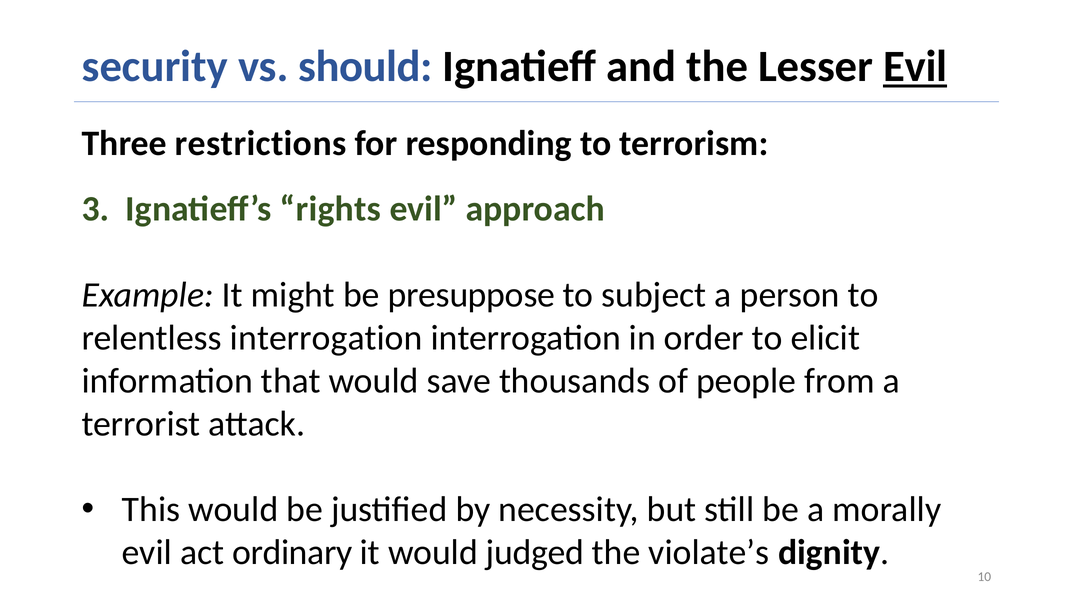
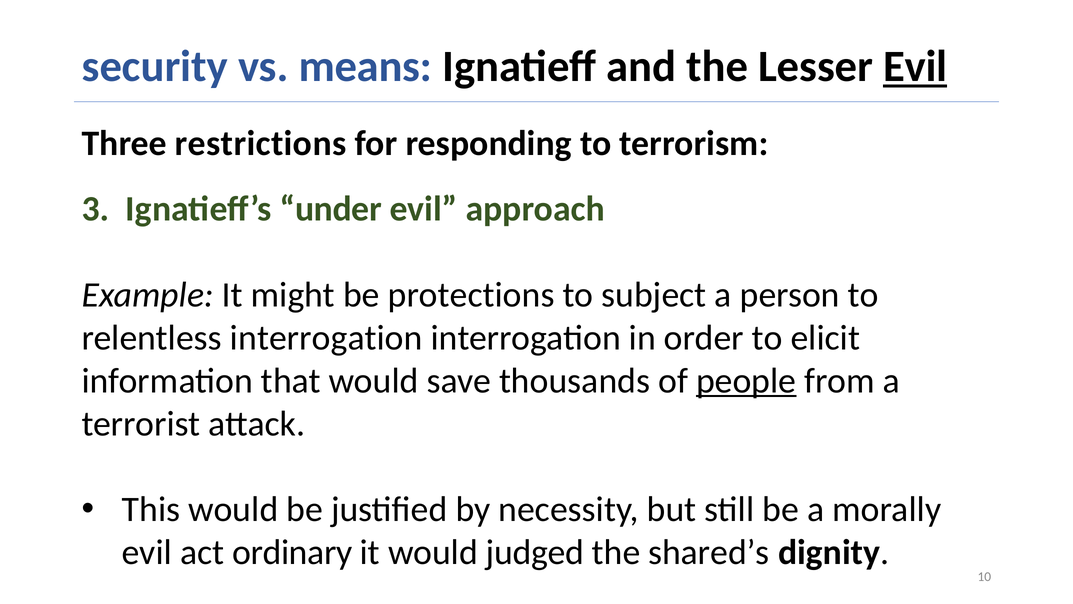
should: should -> means
rights: rights -> under
presuppose: presuppose -> protections
people underline: none -> present
violate’s: violate’s -> shared’s
